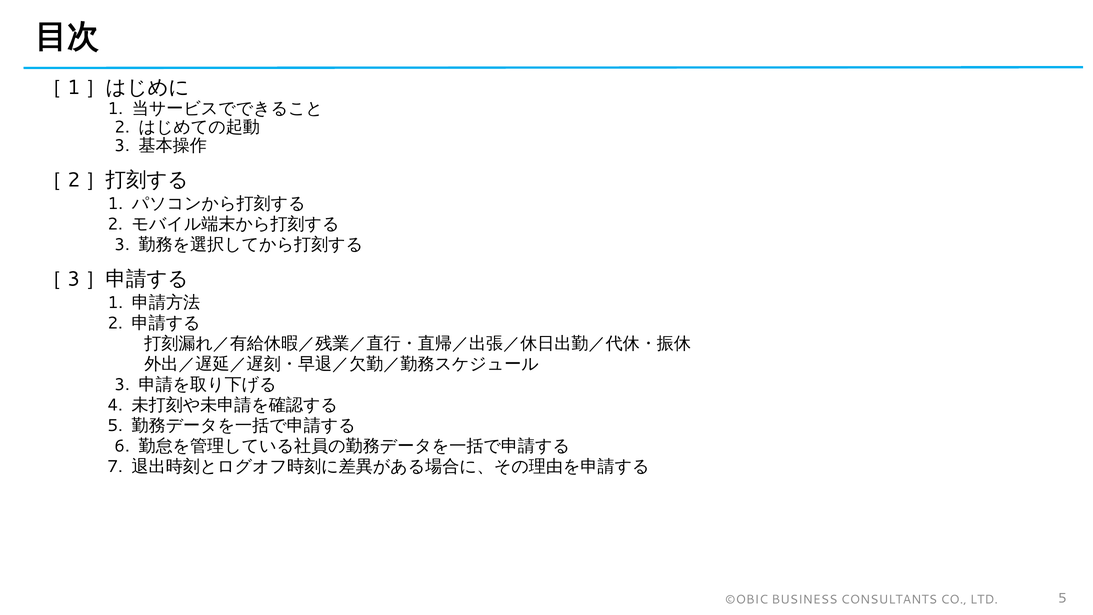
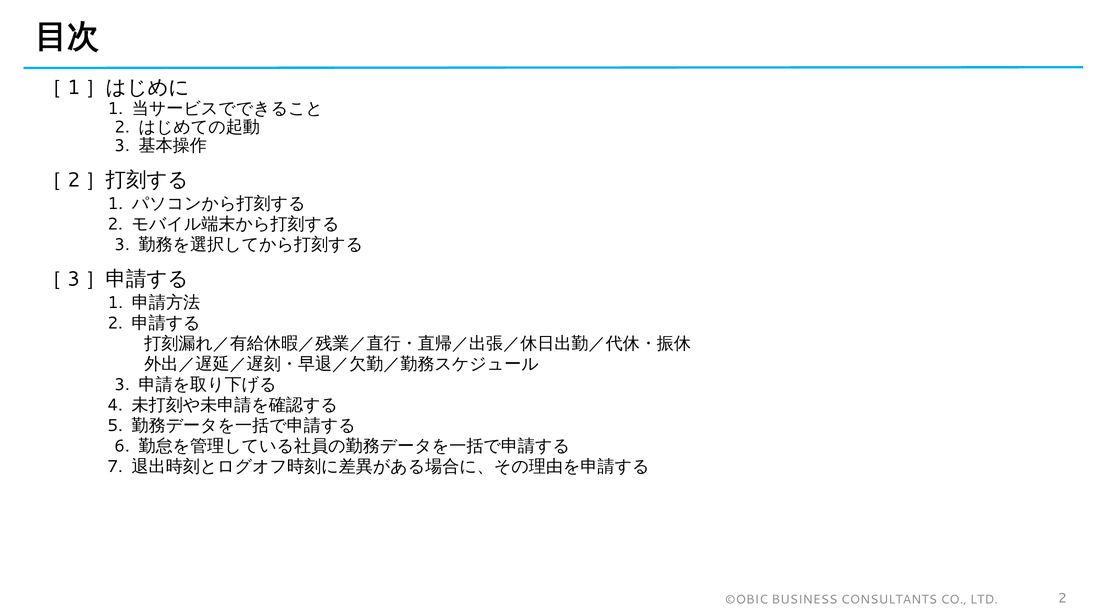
LTD 5: 5 -> 2
